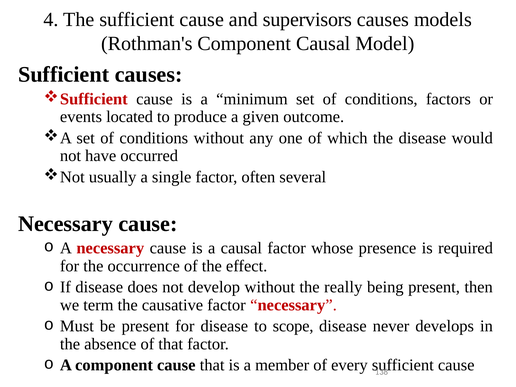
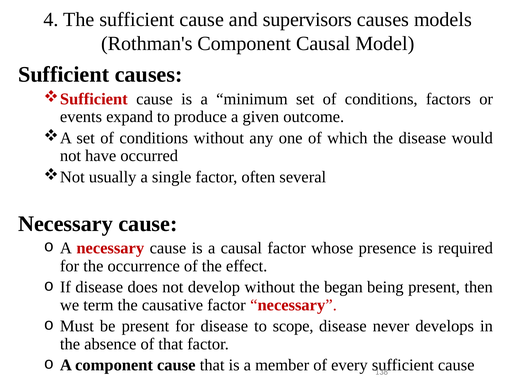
located: located -> expand
really: really -> began
